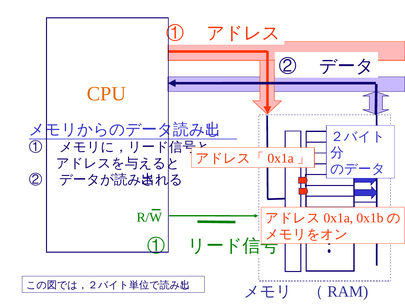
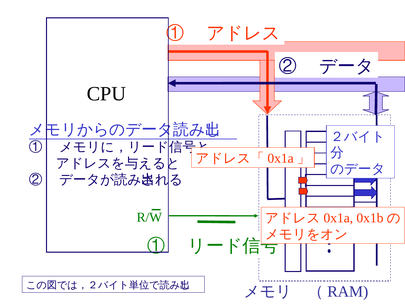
CPU colour: orange -> black
